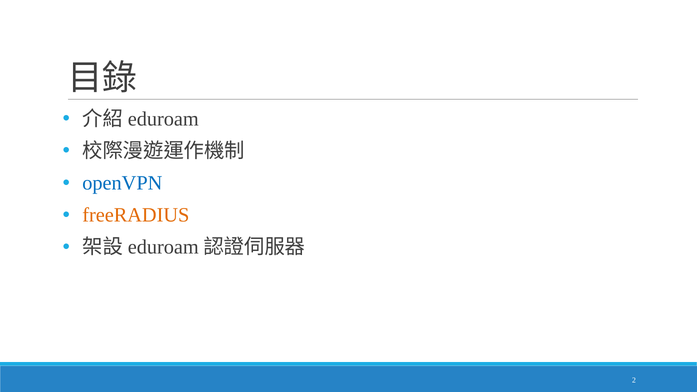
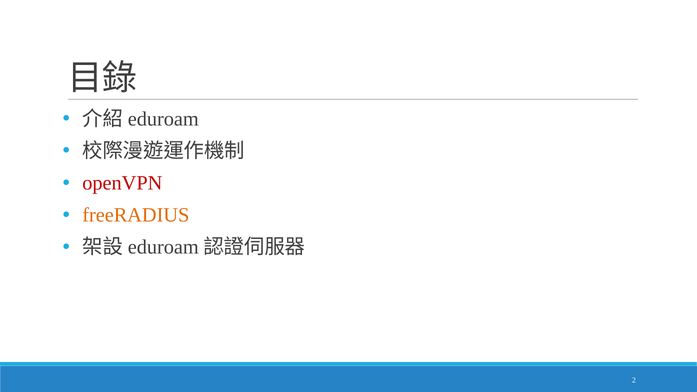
openVPN colour: blue -> red
